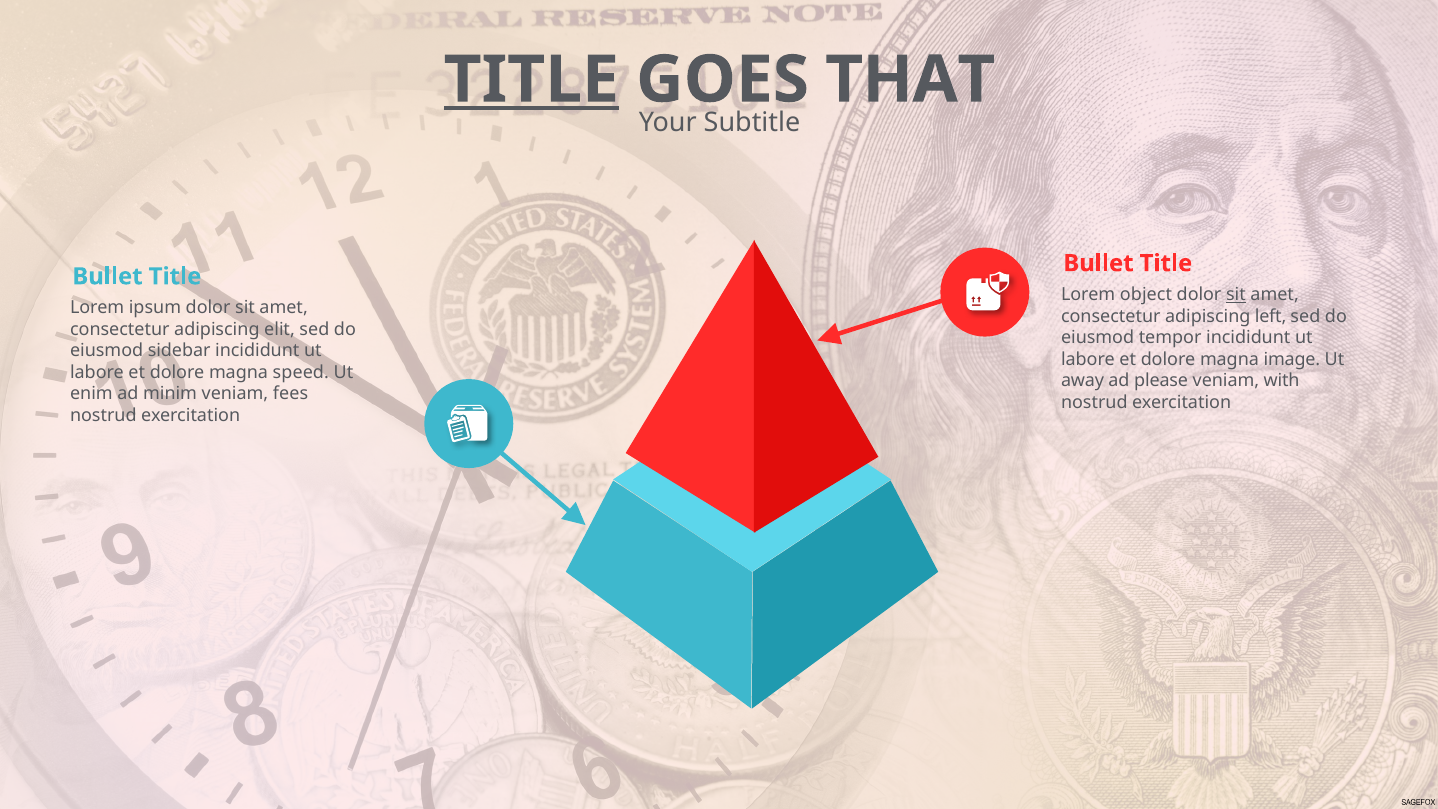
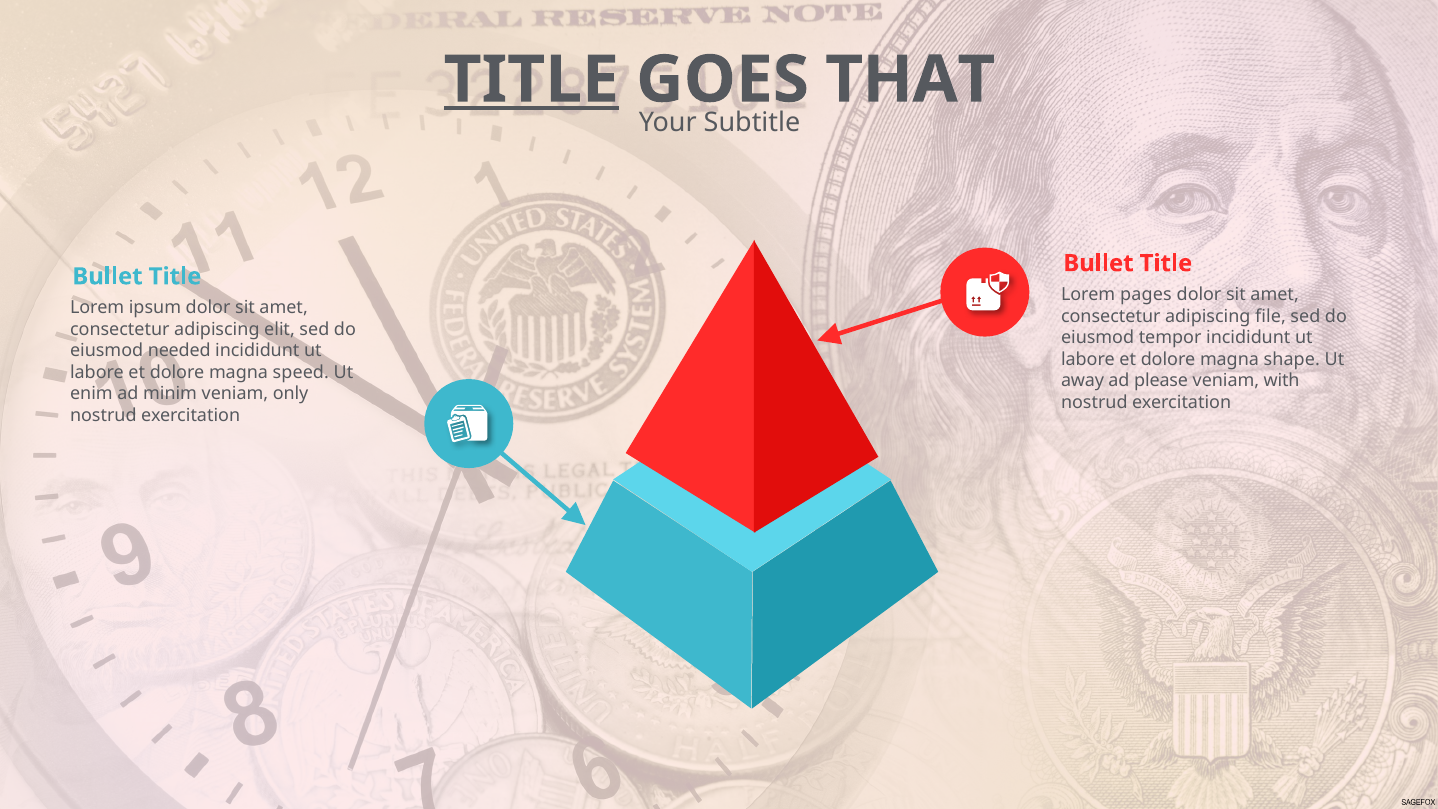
object: object -> pages
sit at (1236, 295) underline: present -> none
left: left -> file
sidebar: sidebar -> needed
image: image -> shape
fees: fees -> only
